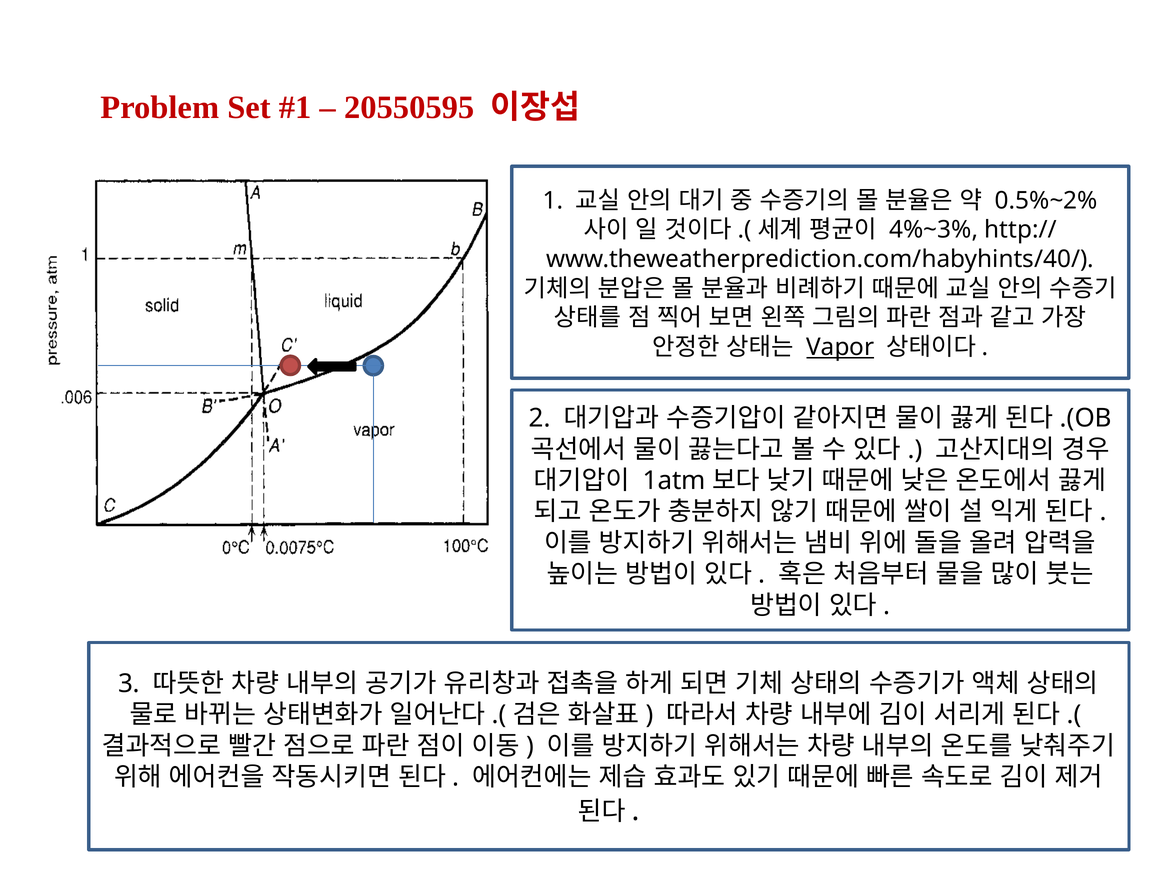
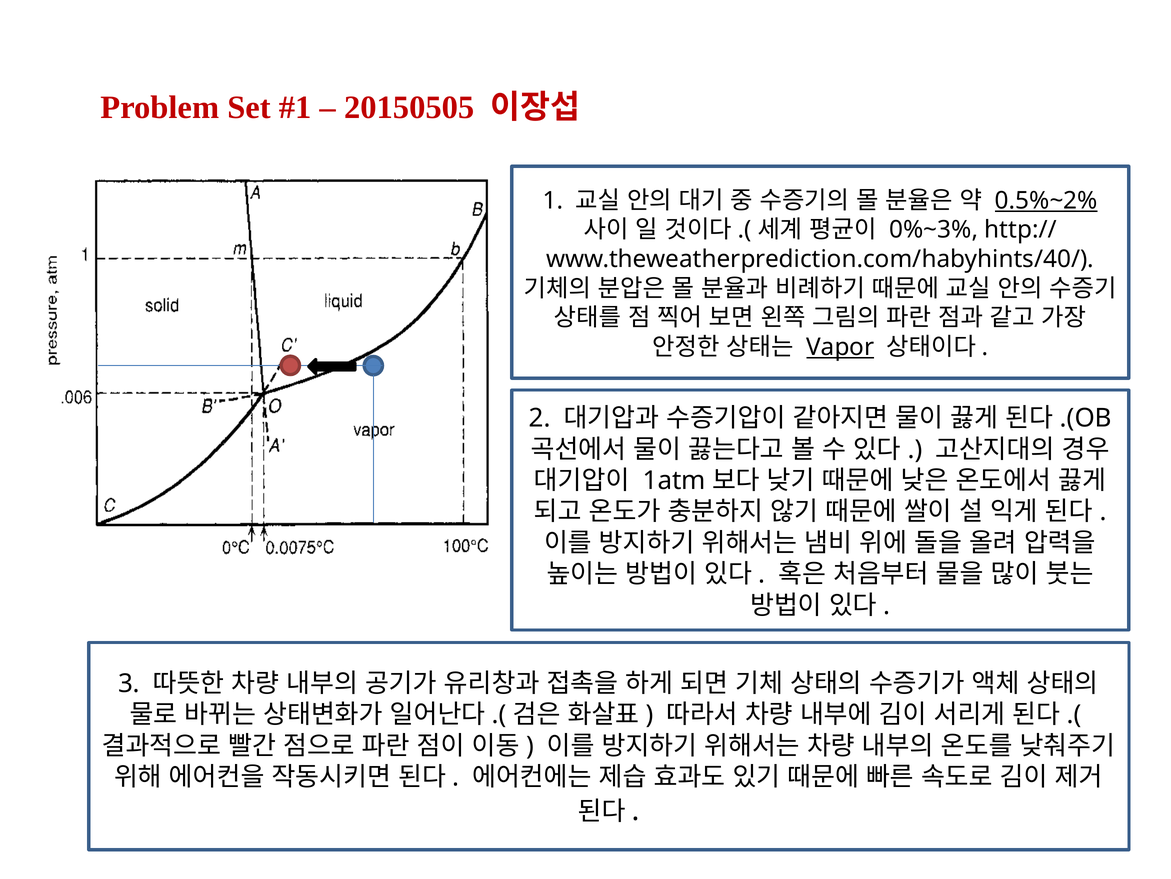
20550595: 20550595 -> 20150505
0.5%~2% underline: none -> present
4%~3%: 4%~3% -> 0%~3%
